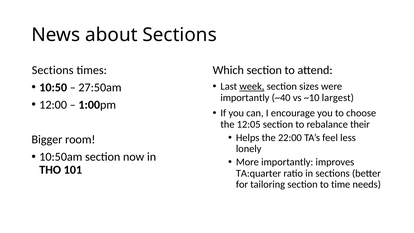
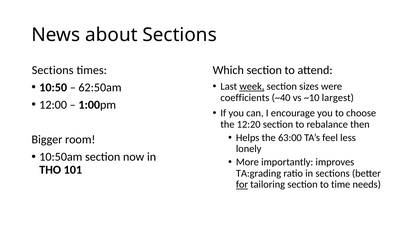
27:50am: 27:50am -> 62:50am
importantly at (245, 98): importantly -> coefficients
12:05: 12:05 -> 12:20
their: their -> then
22:00: 22:00 -> 63:00
TA:quarter: TA:quarter -> TA:grading
for underline: none -> present
